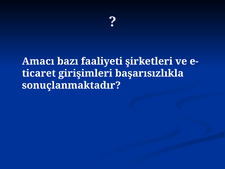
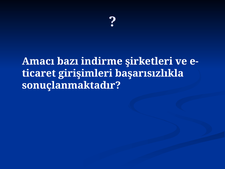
faaliyeti: faaliyeti -> indirme
